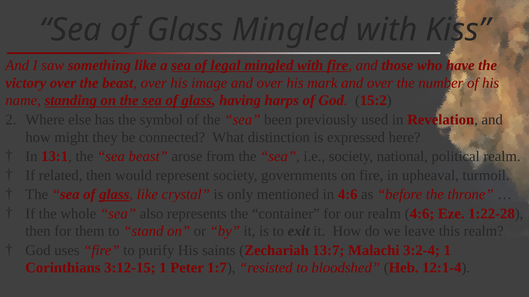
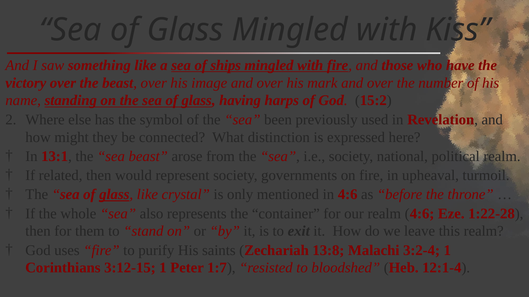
legal: legal -> ships
13:7: 13:7 -> 13:8
